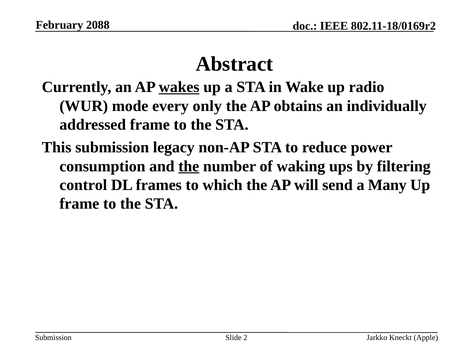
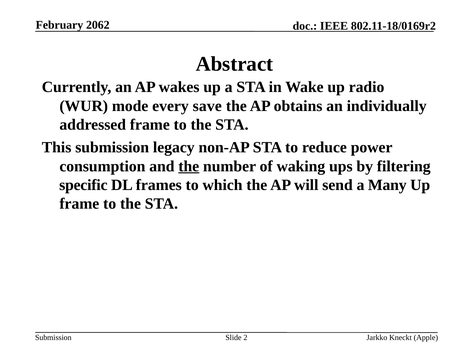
2088: 2088 -> 2062
wakes underline: present -> none
only: only -> save
control: control -> specific
